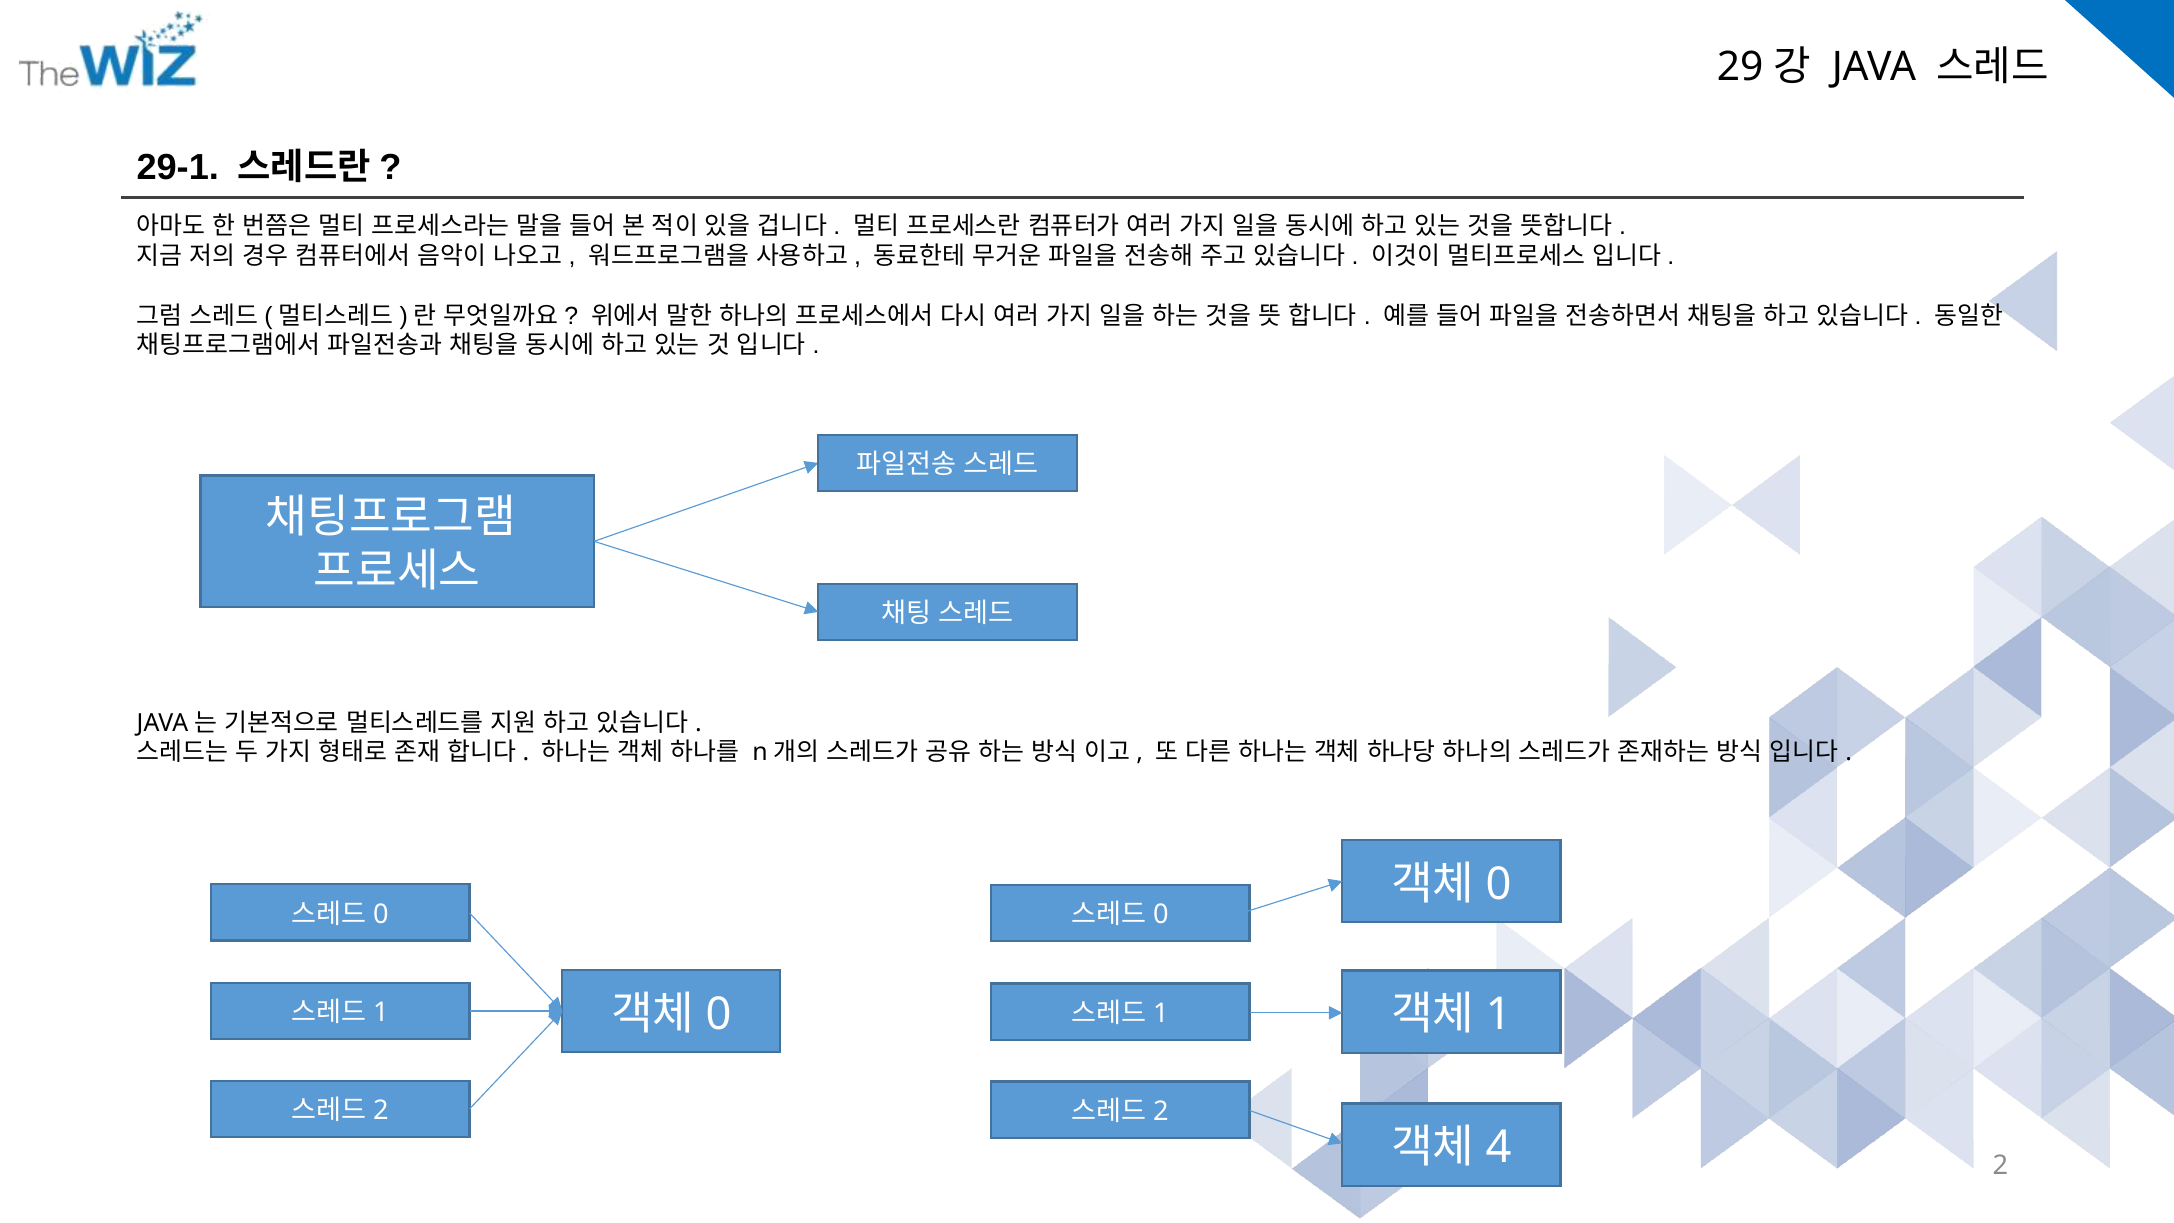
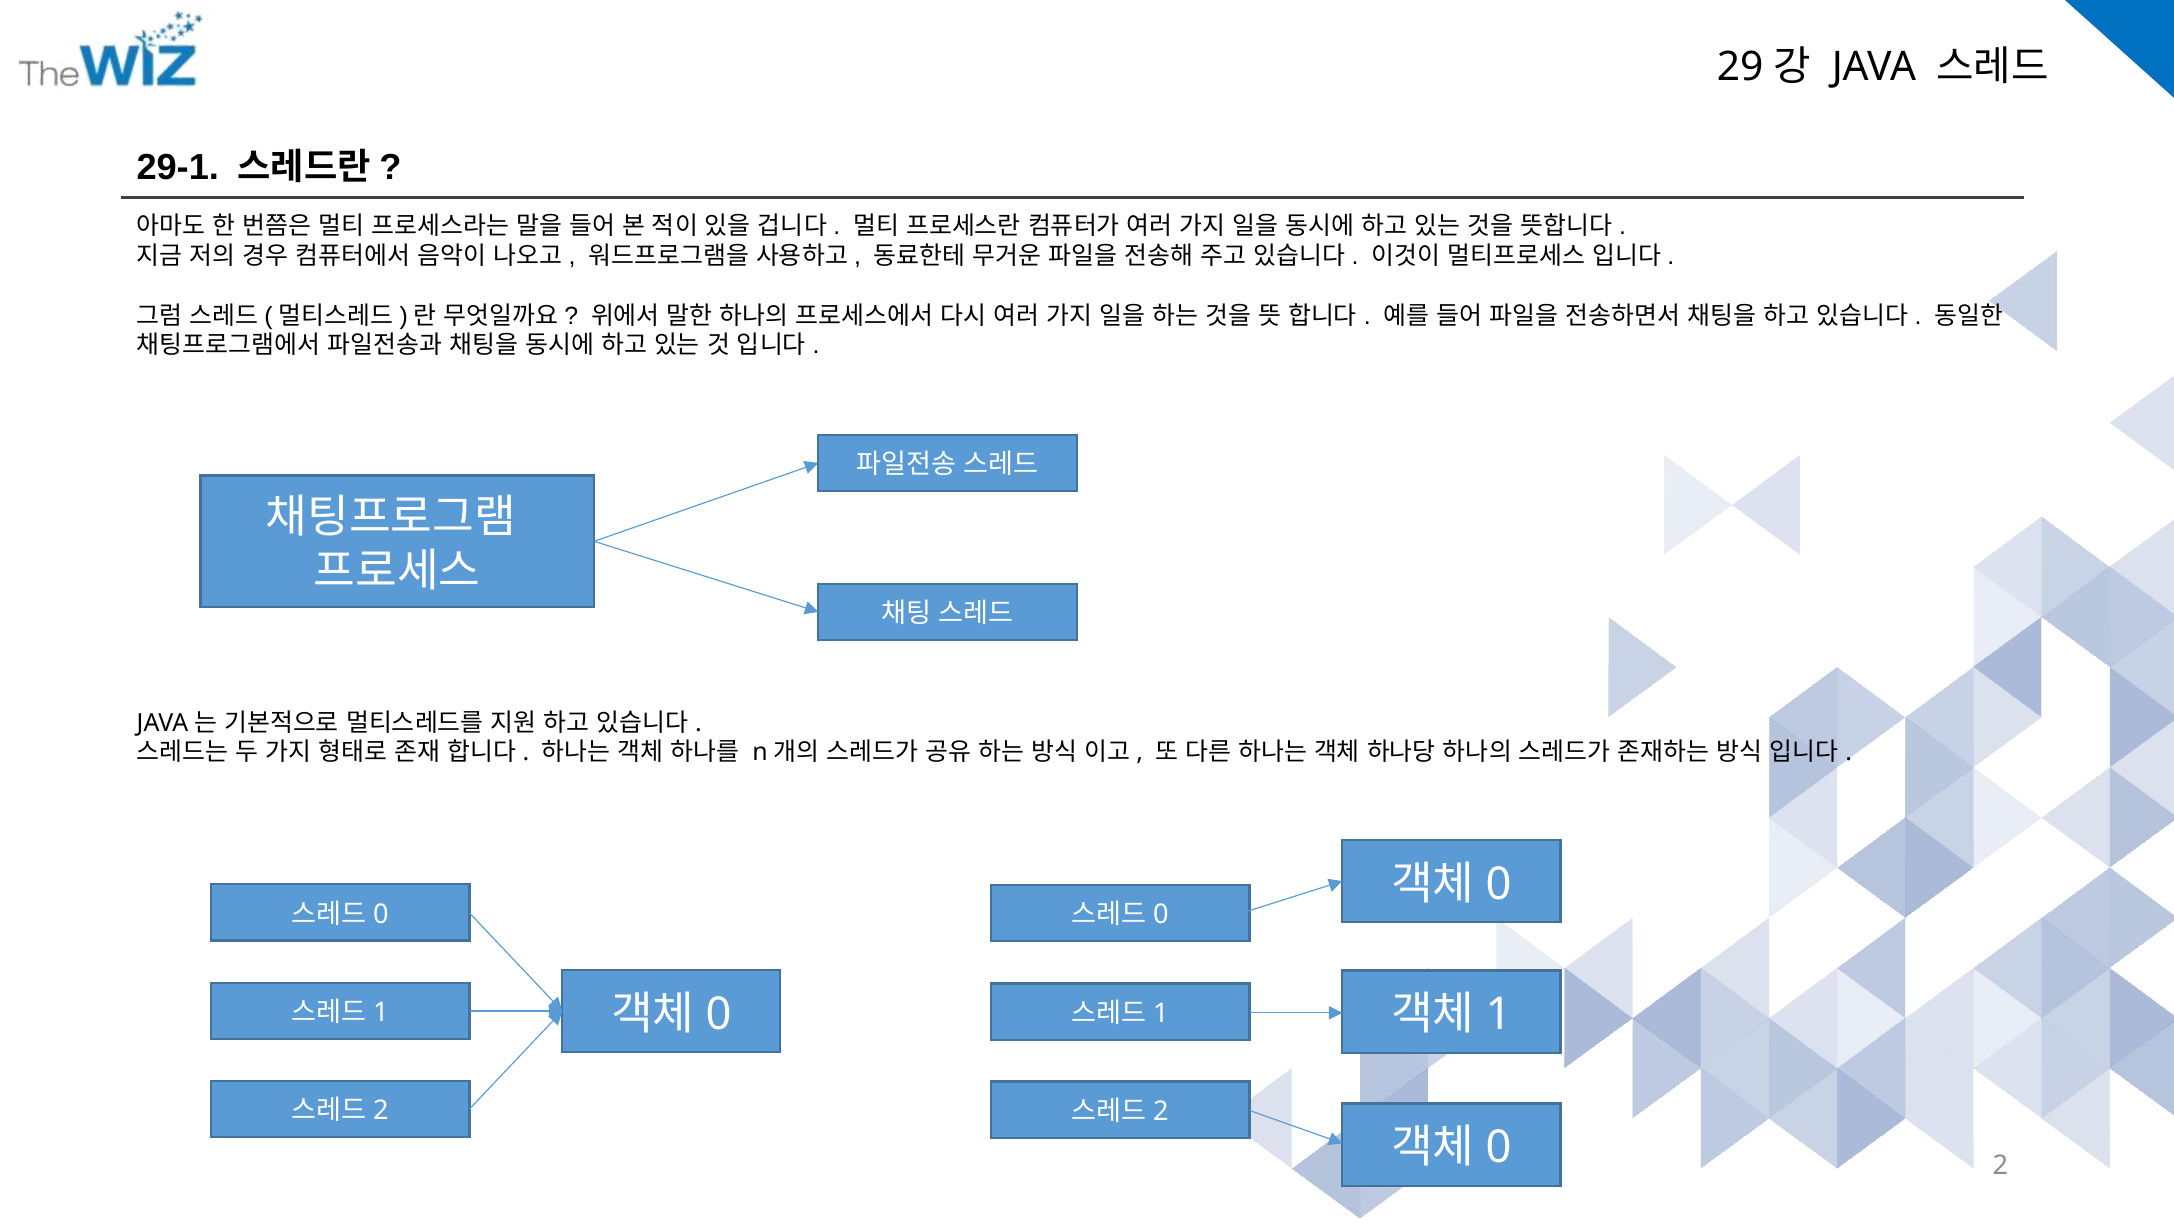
4 at (1499, 1148): 4 -> 0
